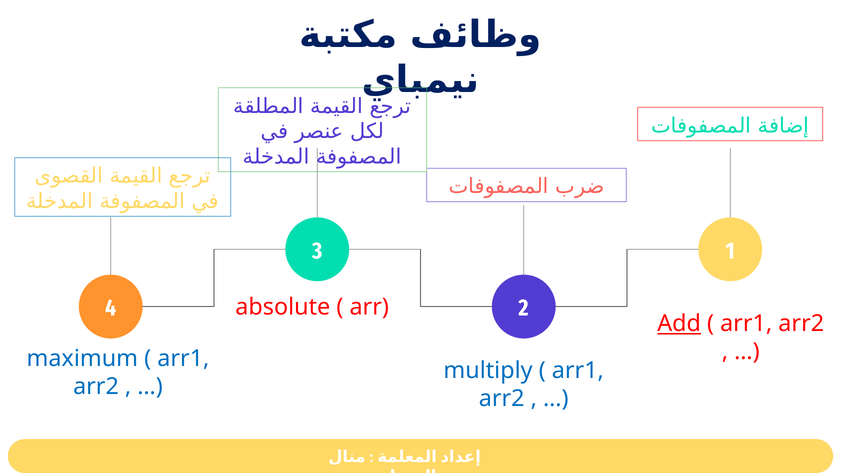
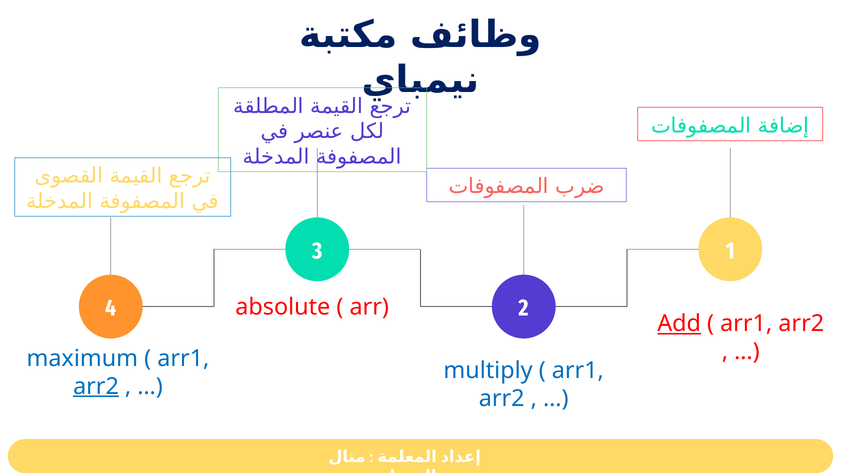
arr2 at (96, 386) underline: none -> present
